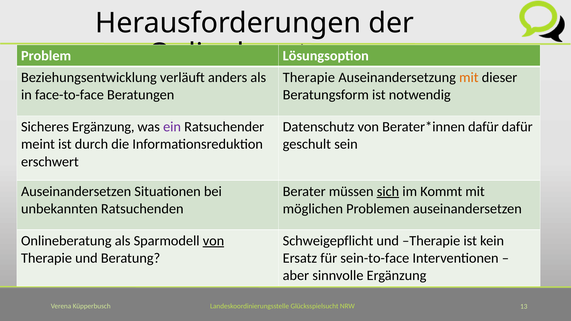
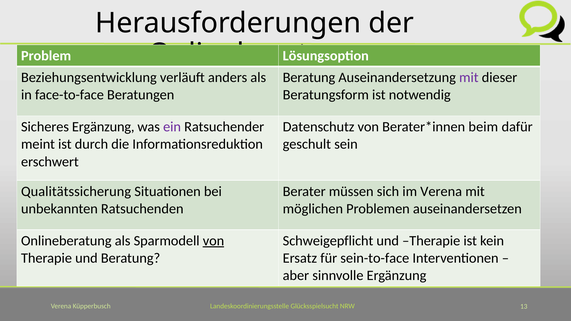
Therapie at (309, 78): Therapie -> Beratung
mit at (469, 78) colour: orange -> purple
dafür at (483, 127): dafür -> beim
Auseinandersetzen at (76, 191): Auseinandersetzen -> Qualitätssicherung
sich underline: present -> none
im Kommt: Kommt -> Verena
